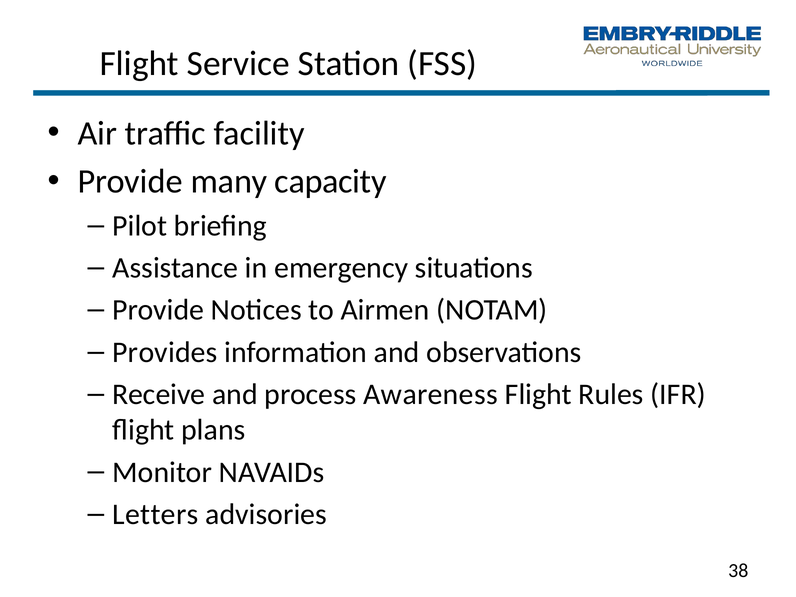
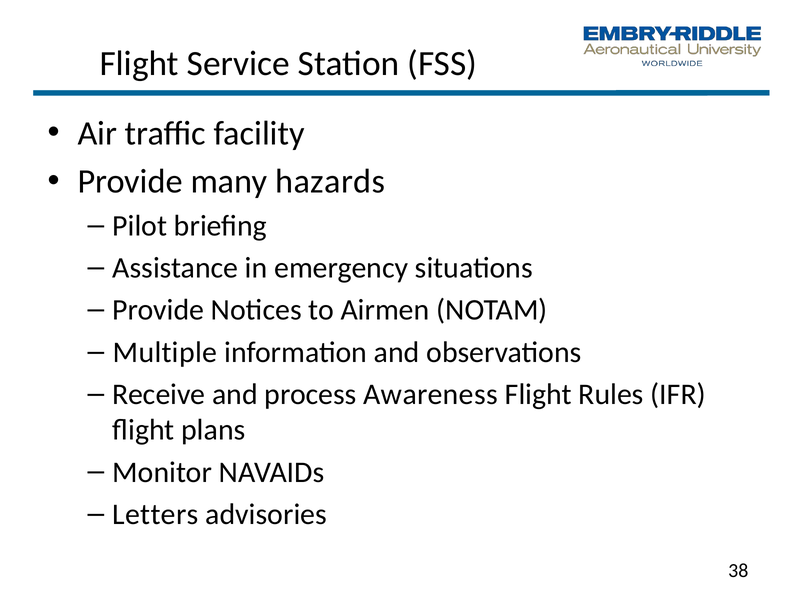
capacity: capacity -> hazards
Provides: Provides -> Multiple
